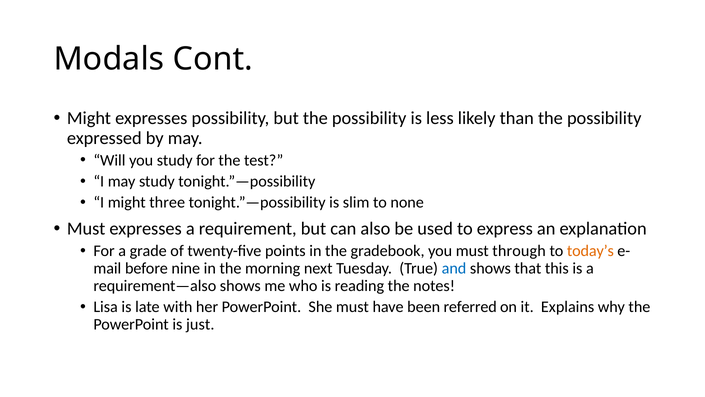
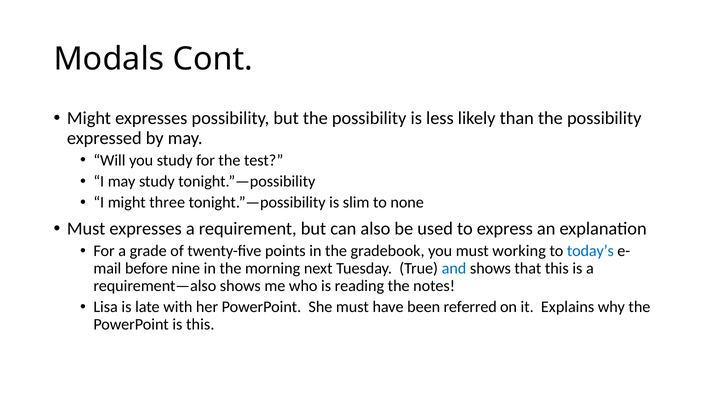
through: through -> working
today’s colour: orange -> blue
is just: just -> this
